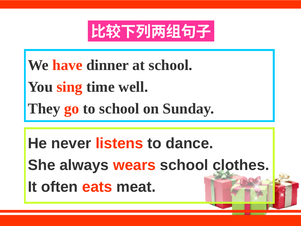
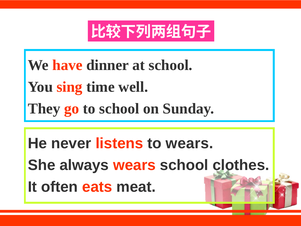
to dance: dance -> wears
